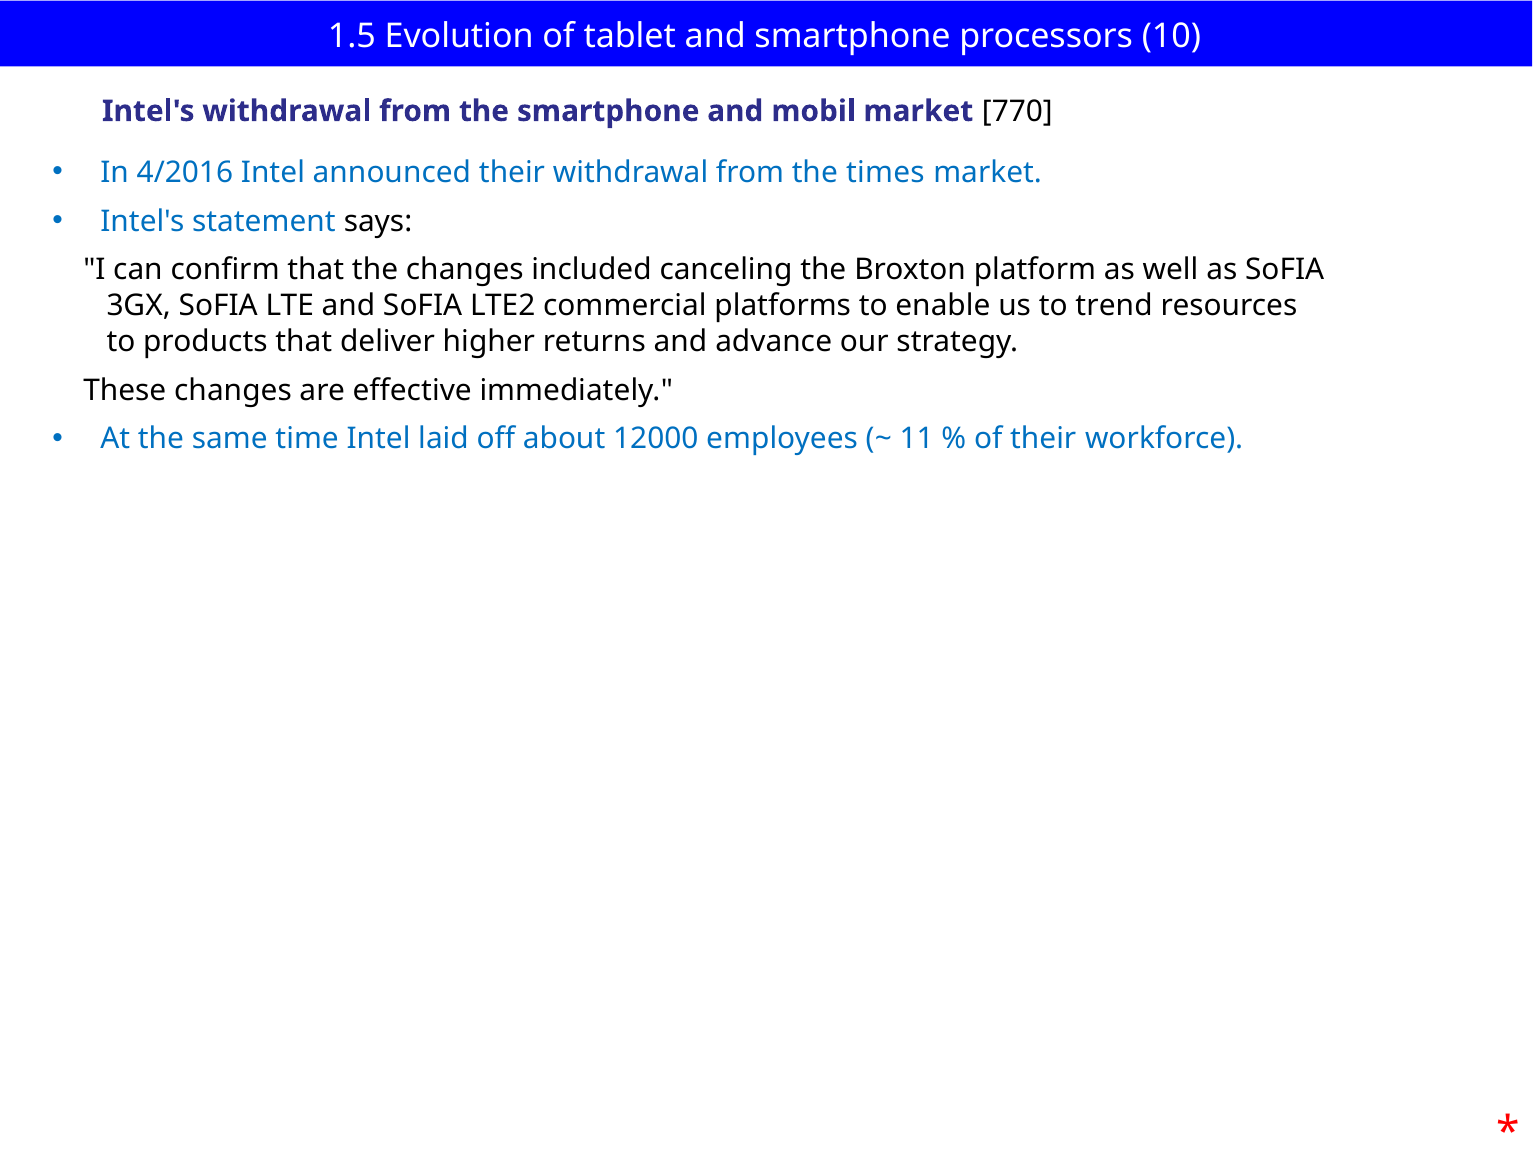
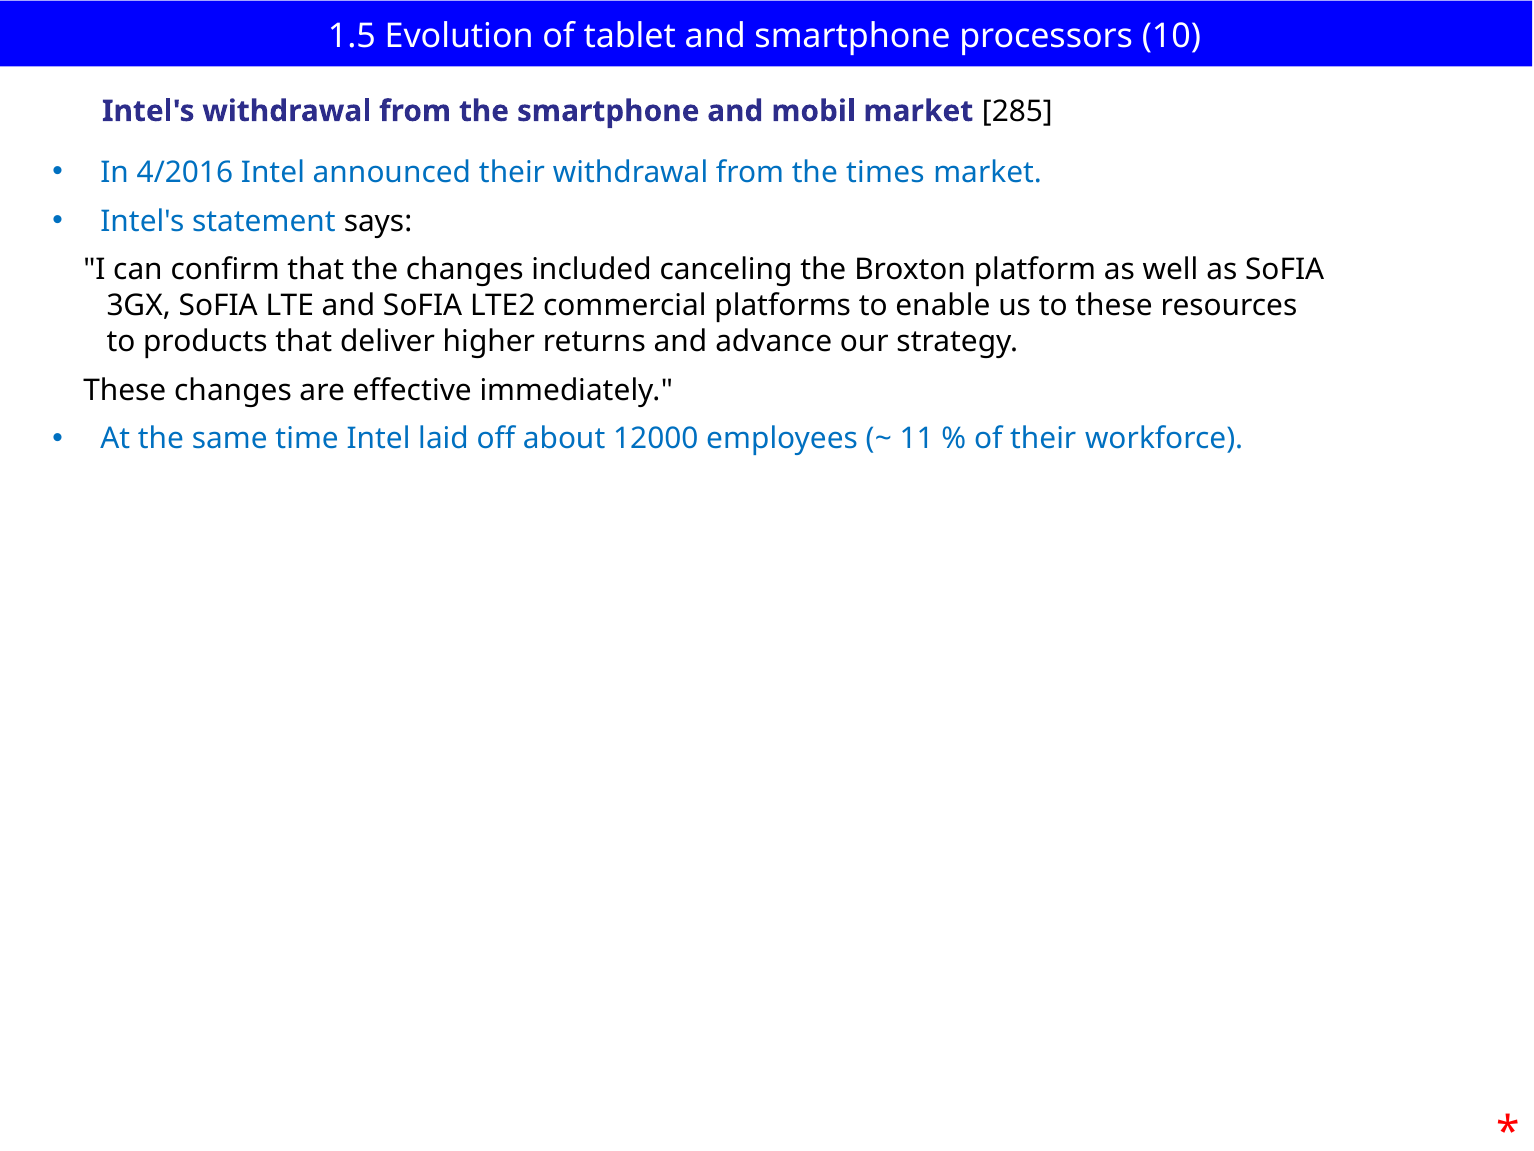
770: 770 -> 285
to trend: trend -> these
